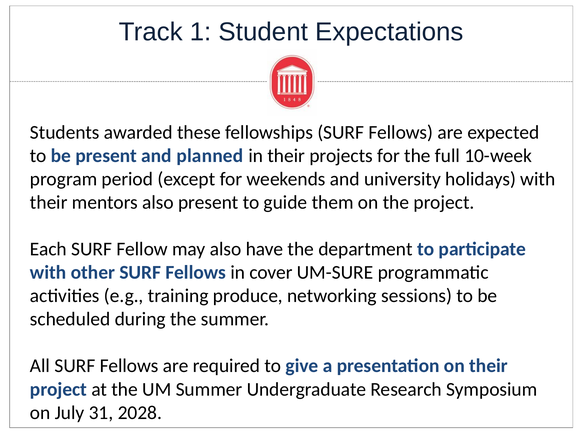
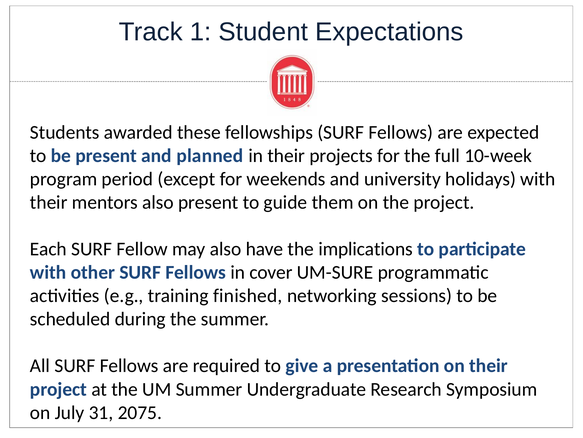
department: department -> implications
produce: produce -> finished
2028: 2028 -> 2075
